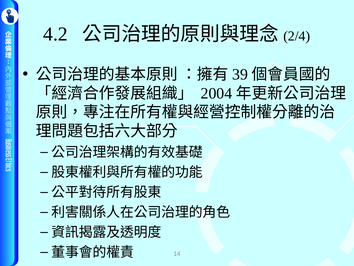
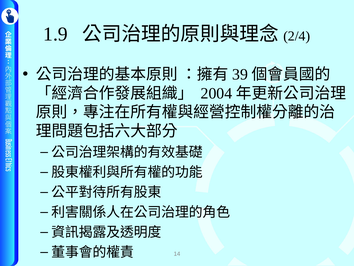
4.2: 4.2 -> 1.9
